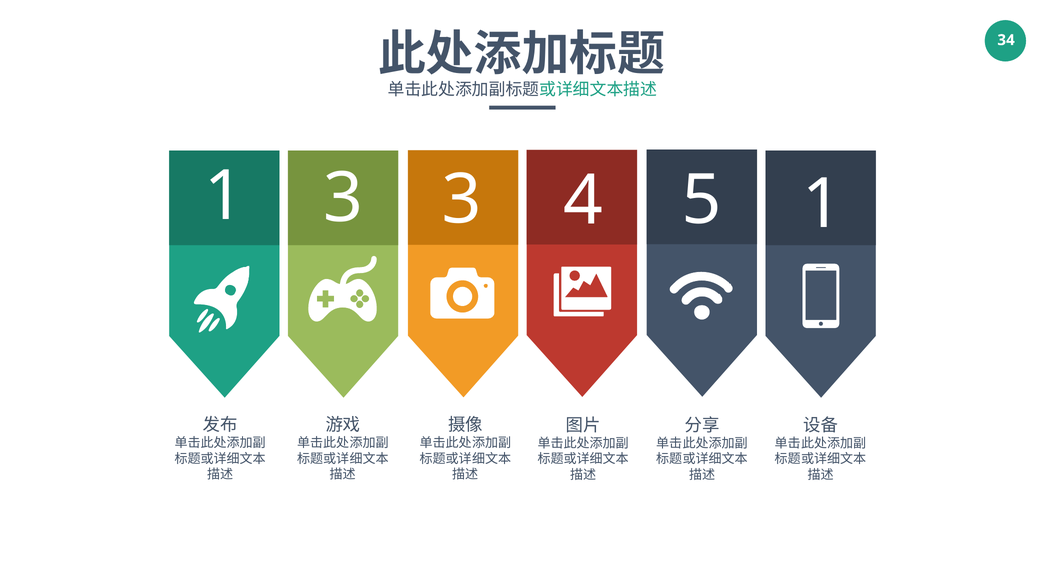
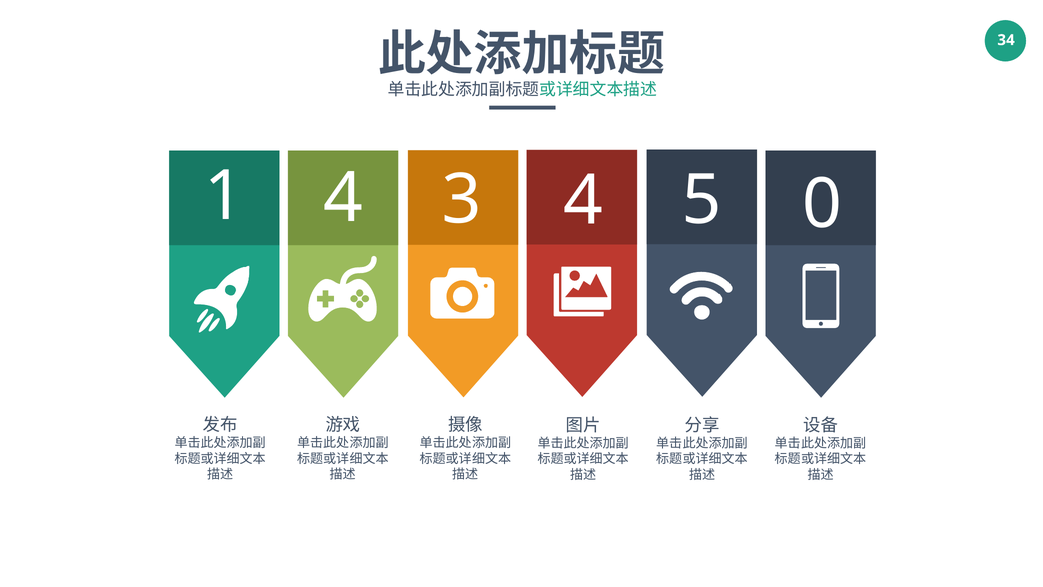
1 3: 3 -> 4
5 1: 1 -> 0
